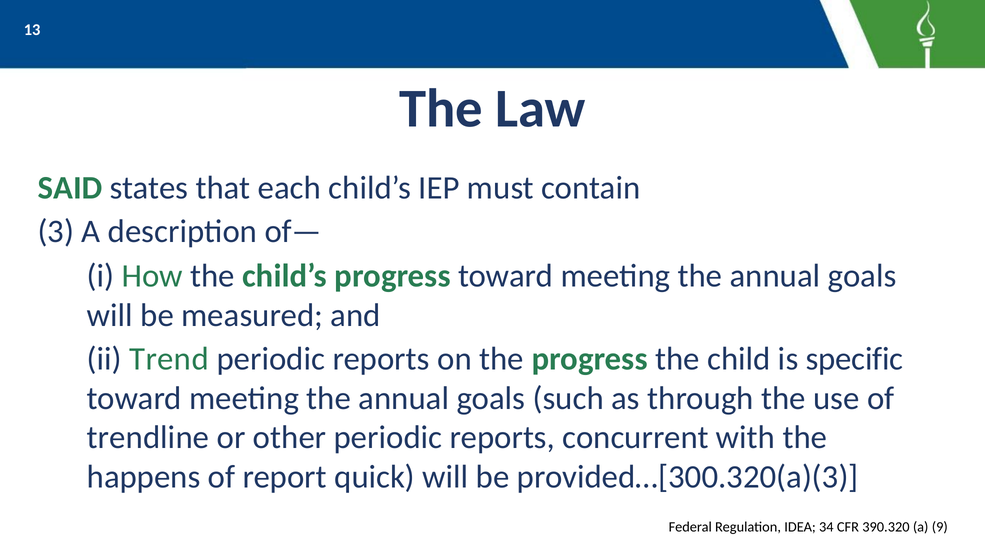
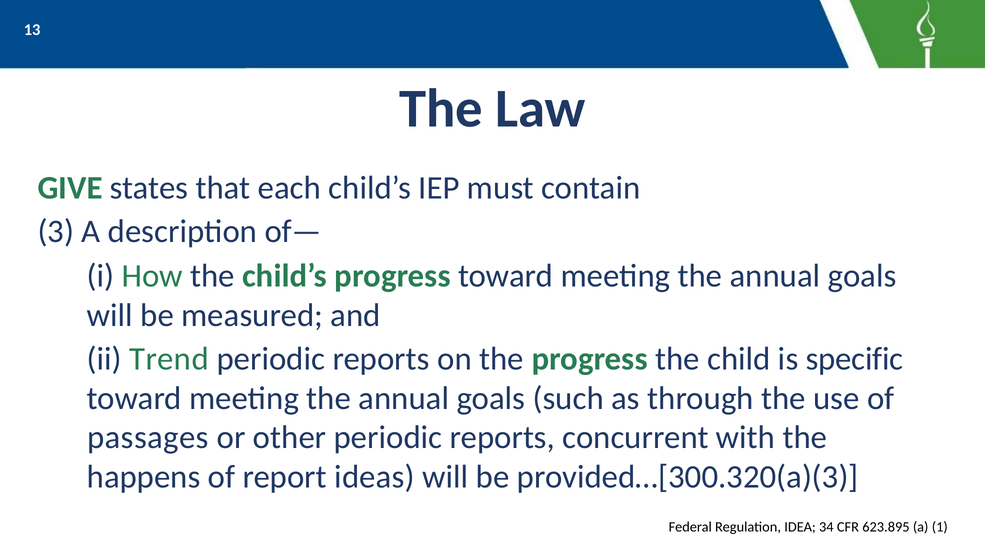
SAID: SAID -> GIVE
trendline: trendline -> passages
quick: quick -> ideas
390.320: 390.320 -> 623.895
9: 9 -> 1
